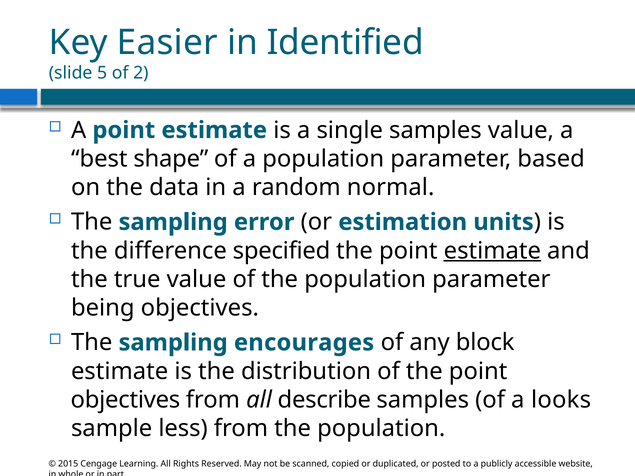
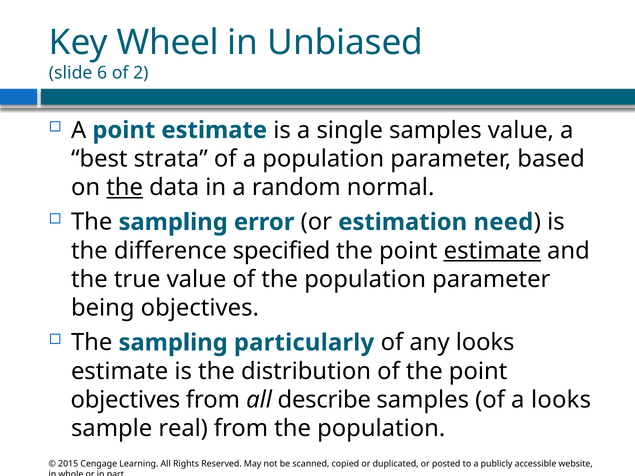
Easier: Easier -> Wheel
Identified: Identified -> Unbiased
5: 5 -> 6
shape: shape -> strata
the at (125, 187) underline: none -> present
units: units -> need
encourages: encourages -> particularly
any block: block -> looks
less: less -> real
